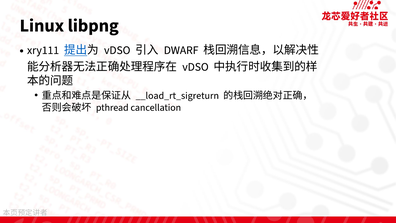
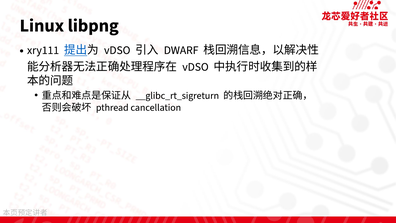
__load_rt_sigreturn: __load_rt_sigreturn -> __glibc_rt_sigreturn
